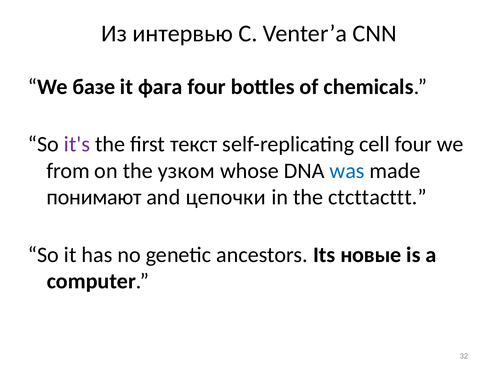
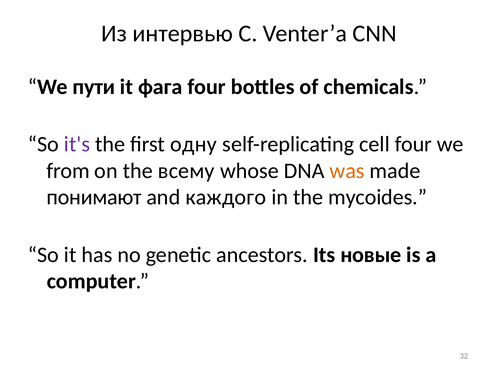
базе: базе -> пути
текст: текст -> одну
узком: узком -> всему
was colour: blue -> orange
цепочки: цепочки -> каждого
ctcttacttt: ctcttacttt -> mycoides
